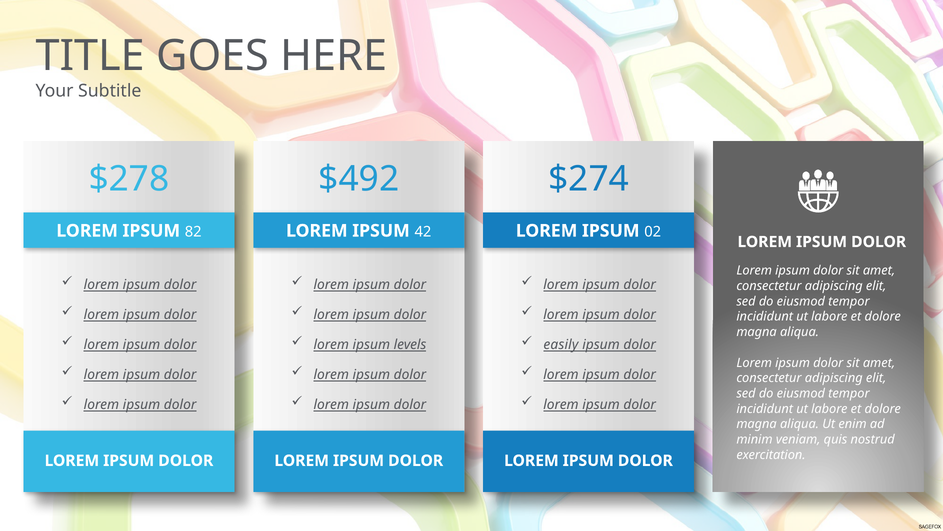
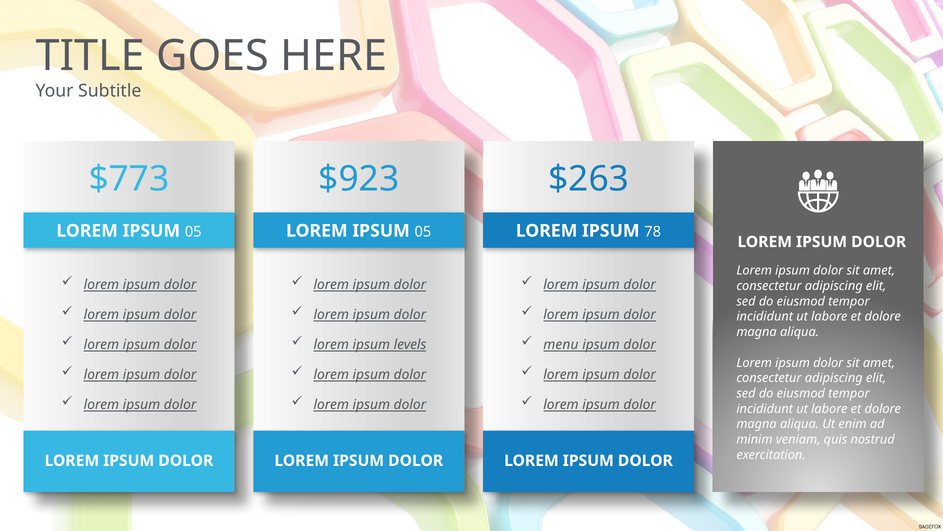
$278: $278 -> $773
$492: $492 -> $923
$274: $274 -> $263
82 at (193, 232): 82 -> 05
42 at (423, 232): 42 -> 05
02: 02 -> 78
easily: easily -> menu
